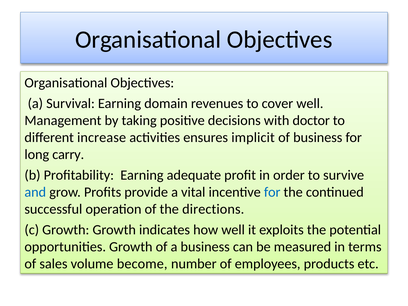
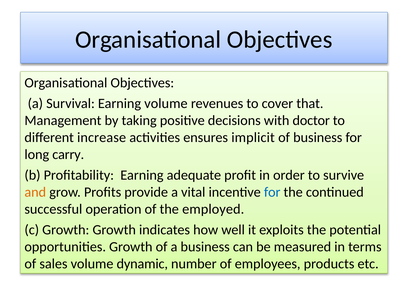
Earning domain: domain -> volume
cover well: well -> that
and colour: blue -> orange
directions: directions -> employed
become: become -> dynamic
